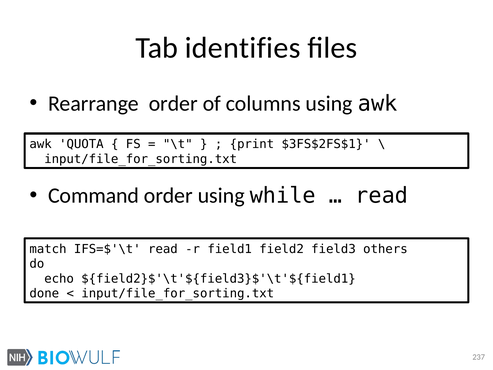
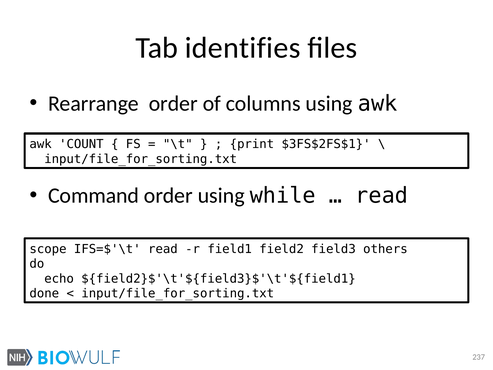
QUOTA: QUOTA -> COUNT
match: match -> scope
